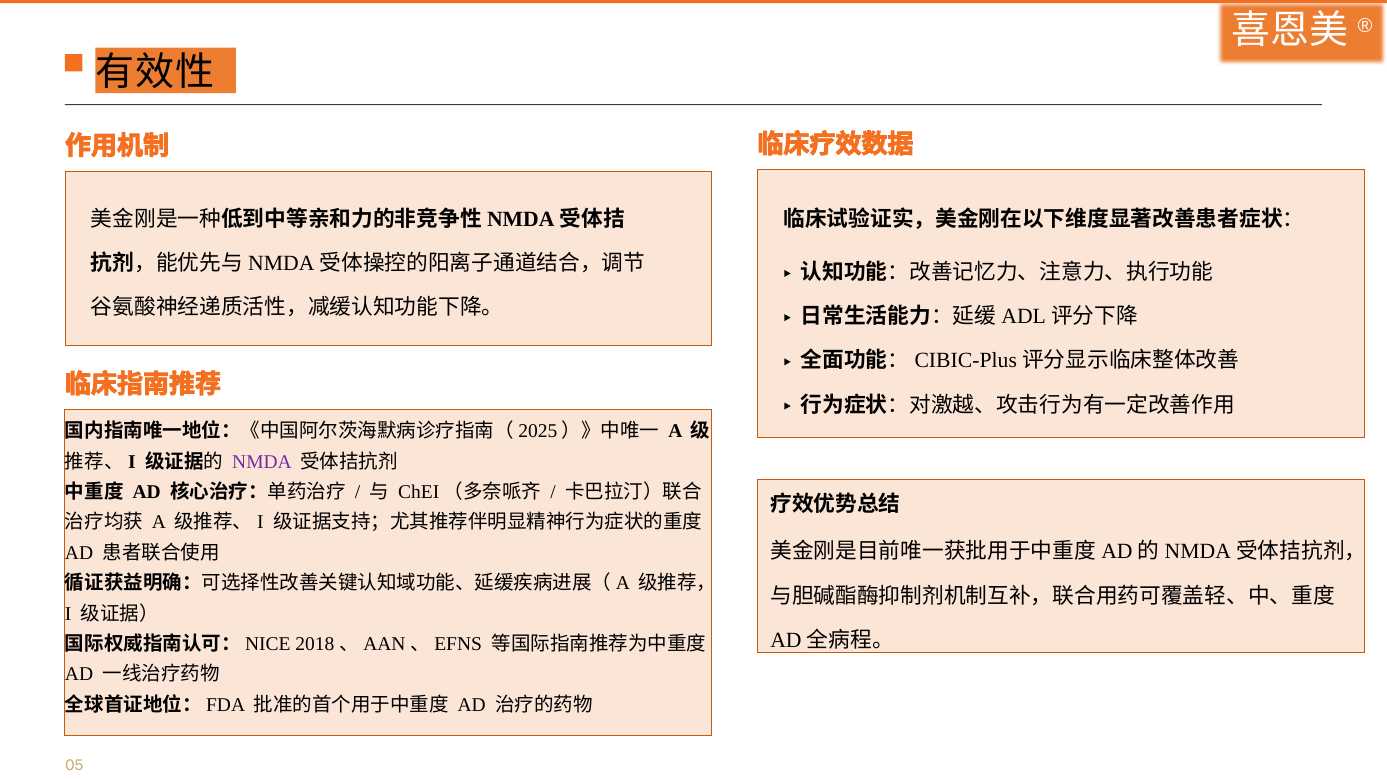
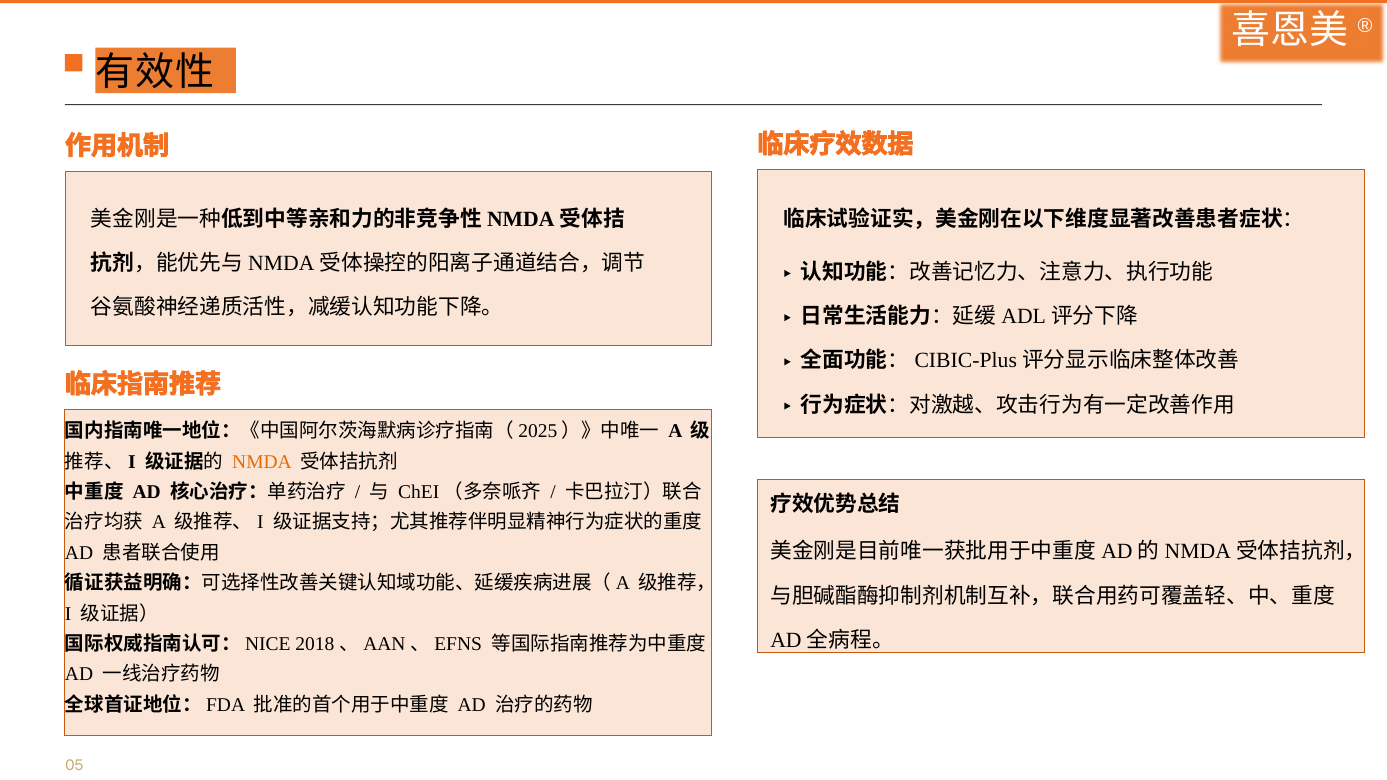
NMDA colour: purple -> orange
